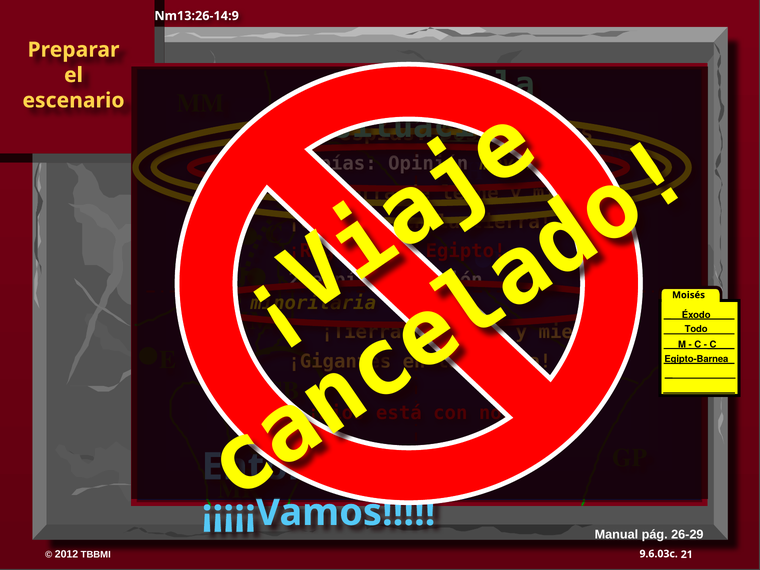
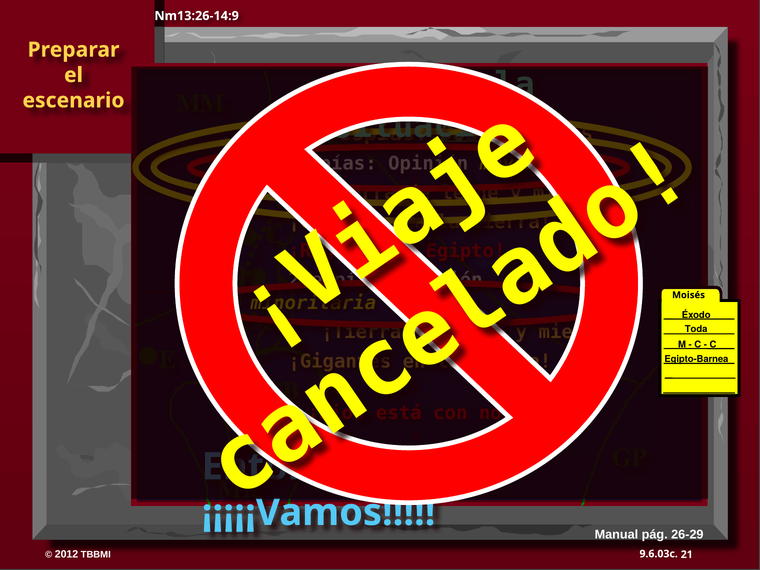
Todo: Todo -> Toda
